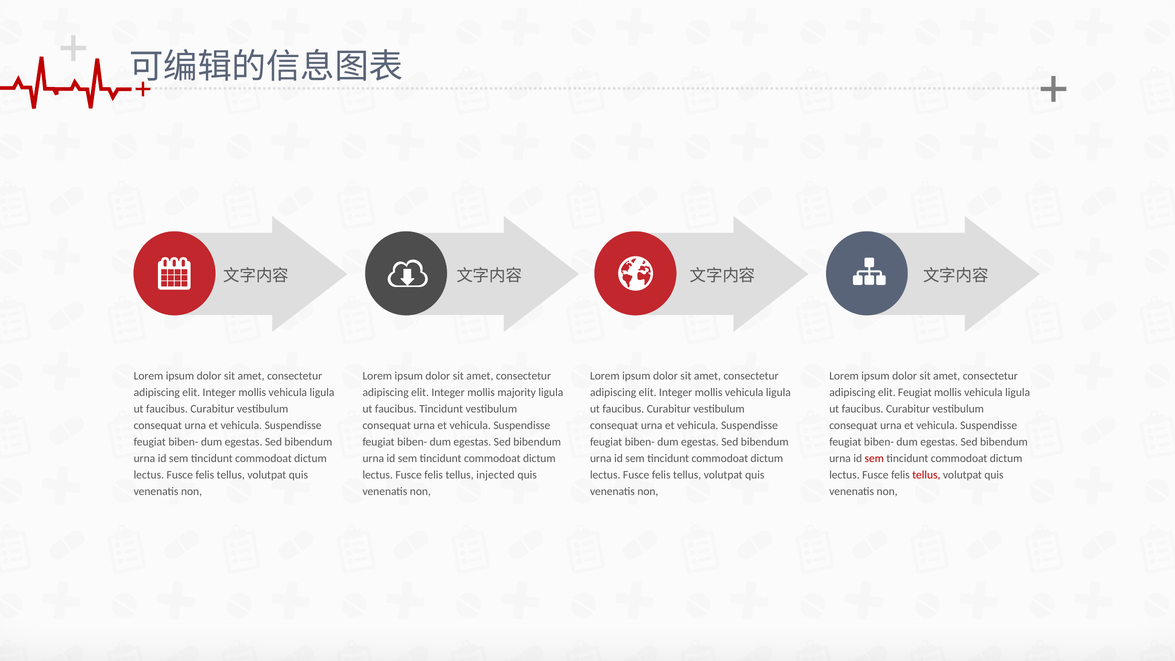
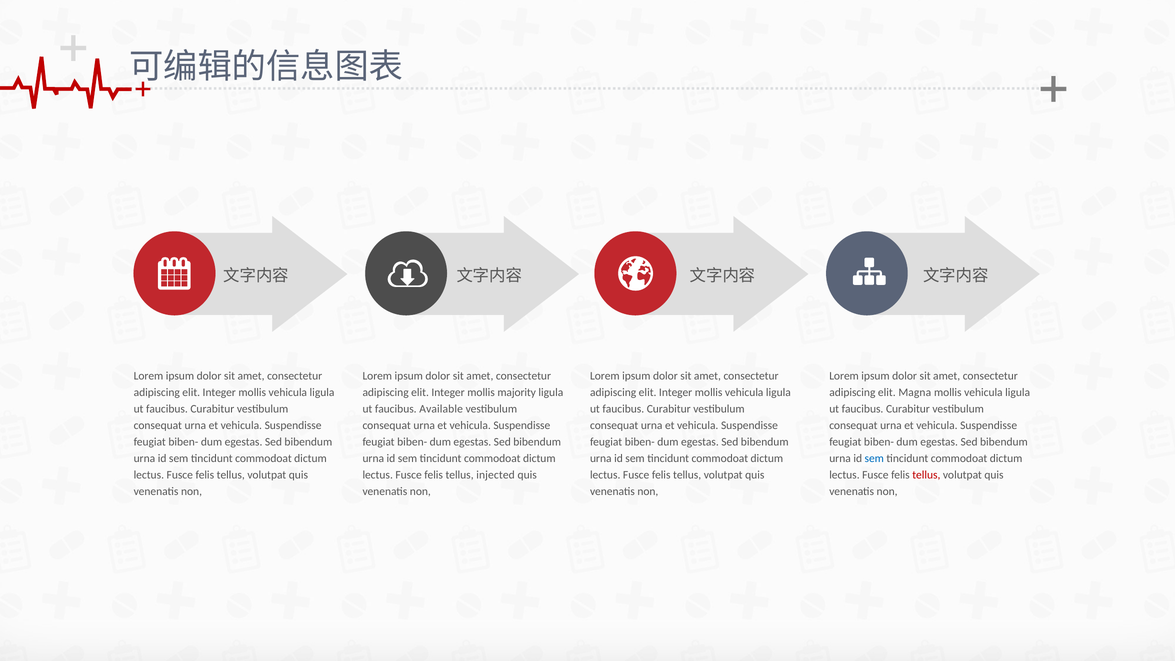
elit Feugiat: Feugiat -> Magna
faucibus Tincidunt: Tincidunt -> Available
sem at (874, 458) colour: red -> blue
